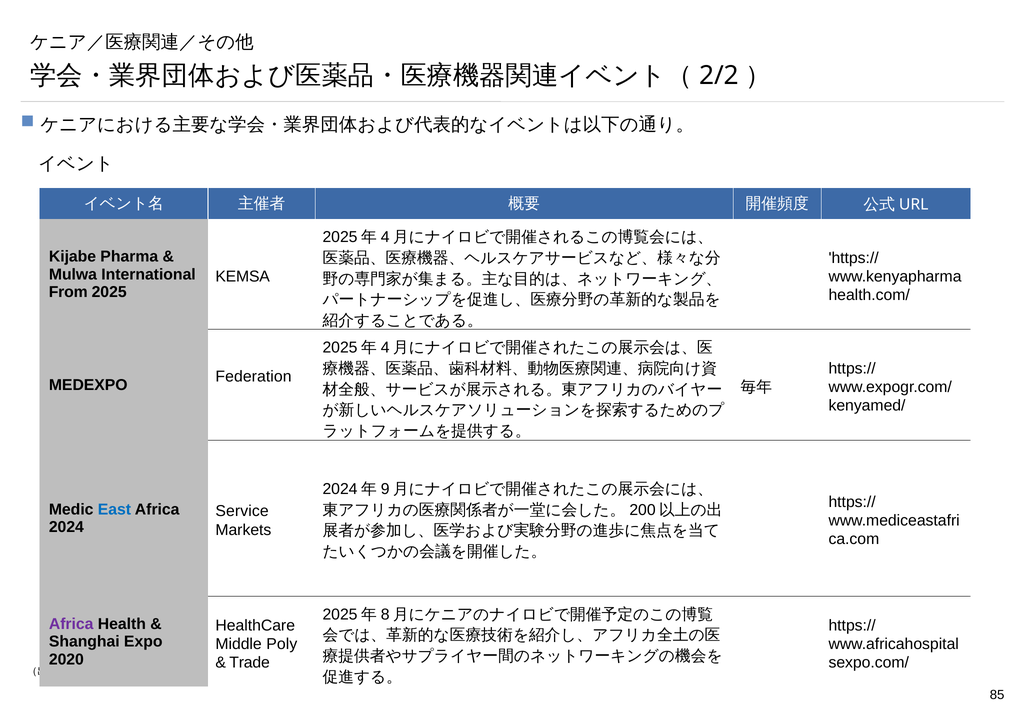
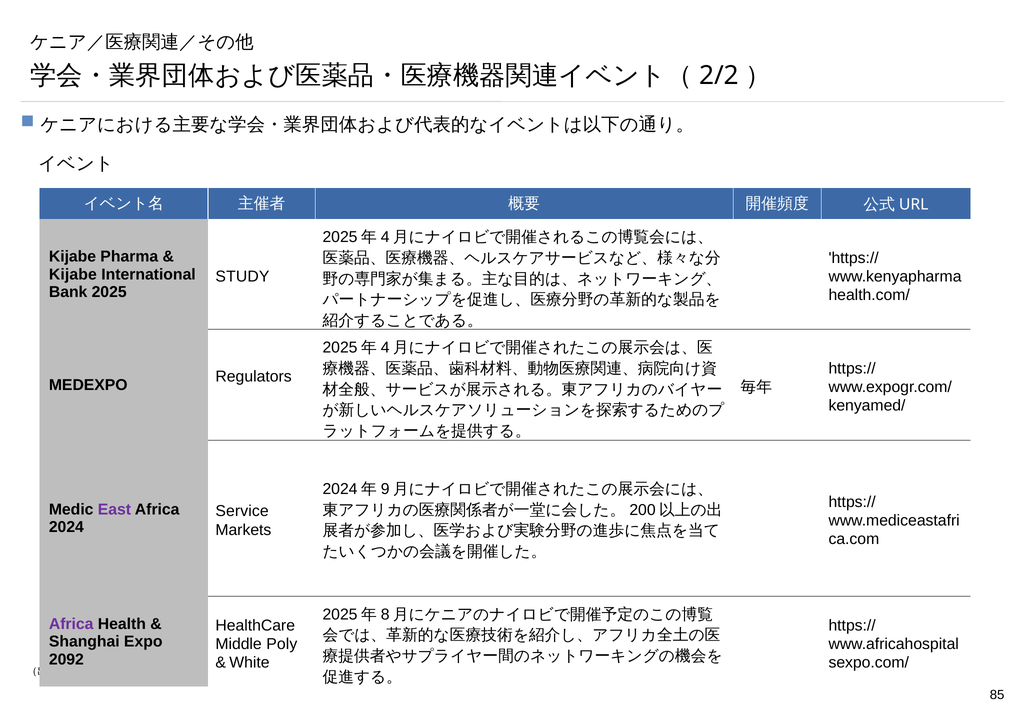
Mulwa at (73, 274): Mulwa -> Kijabe
KEMSA: KEMSA -> STUDY
From: From -> Bank
Federation: Federation -> Regulators
East colour: blue -> purple
2020: 2020 -> 2092
Trade: Trade -> White
